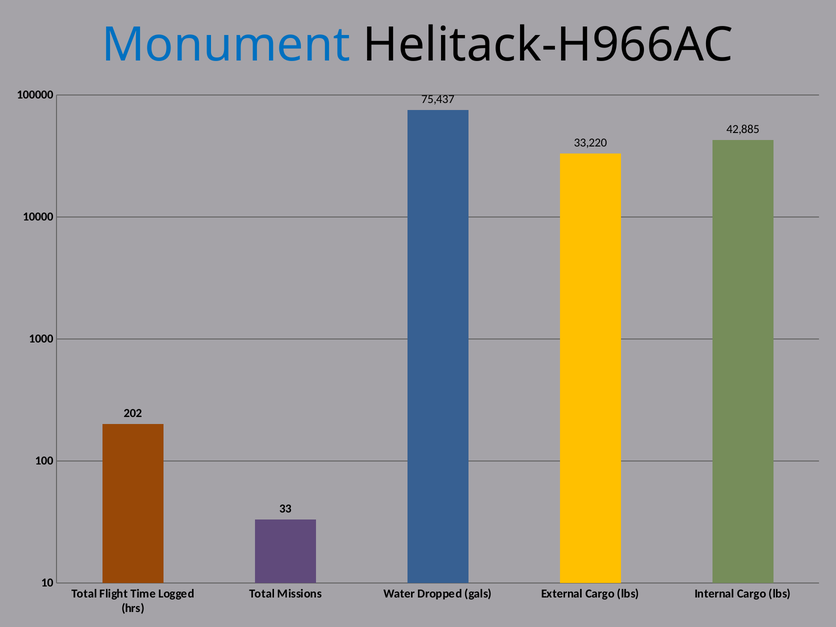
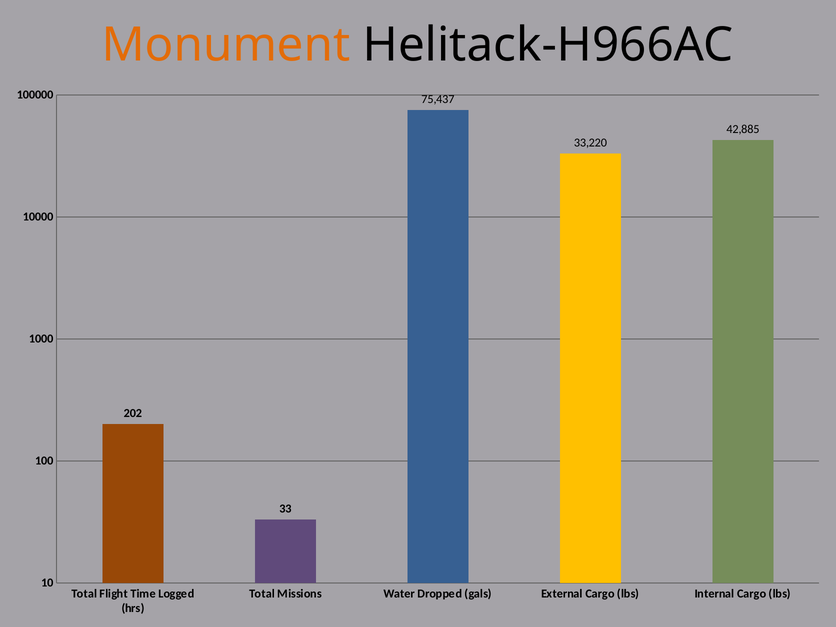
Monument colour: blue -> orange
